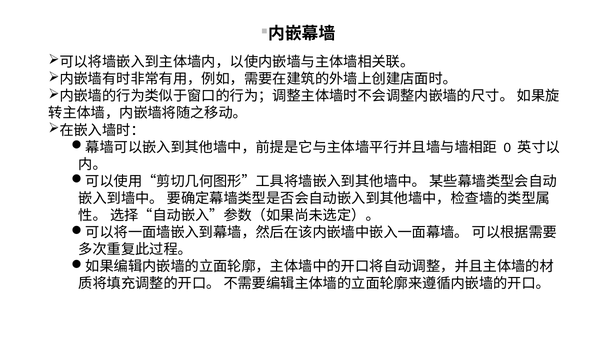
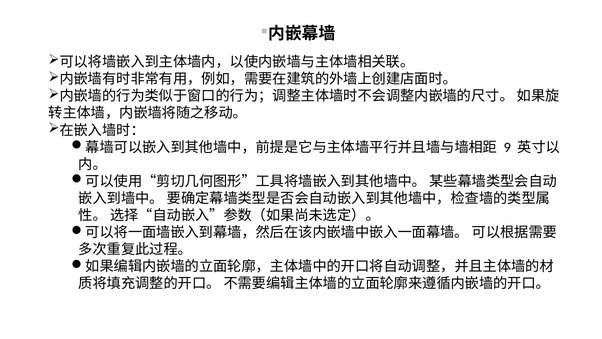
0: 0 -> 9
